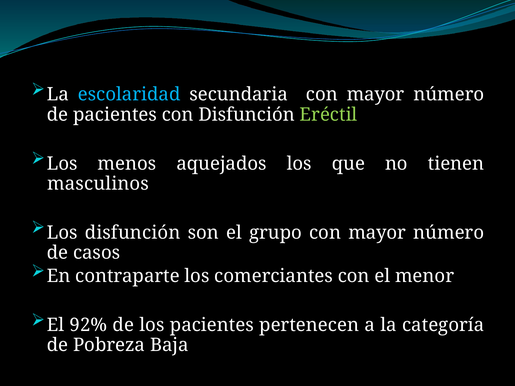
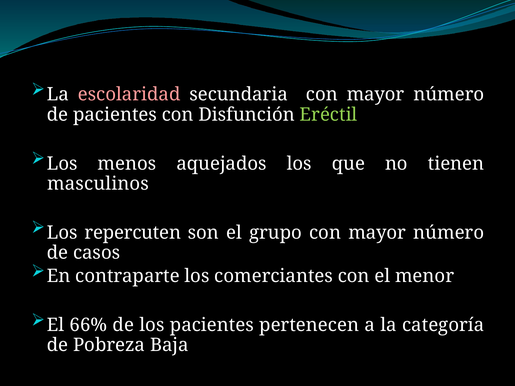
escolaridad colour: light blue -> pink
Los disfunción: disfunción -> repercuten
92%: 92% -> 66%
